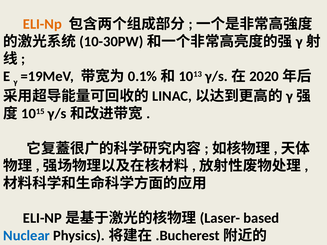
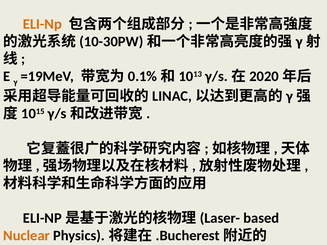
Nuclear colour: blue -> orange
